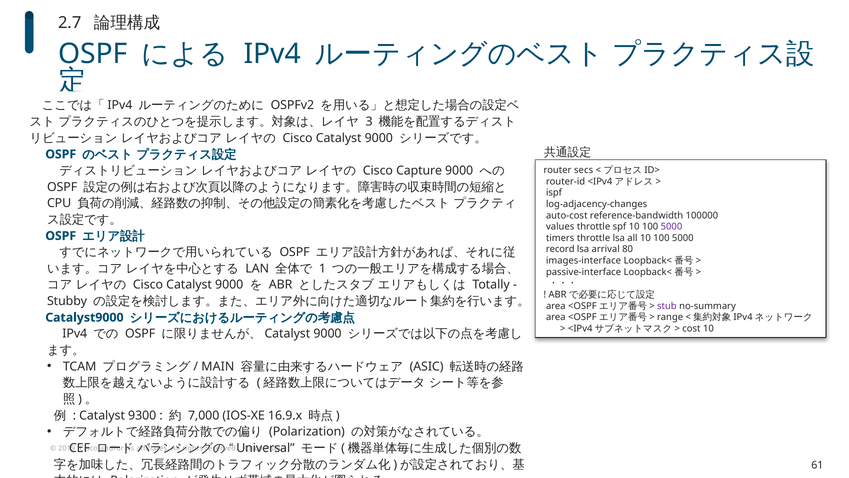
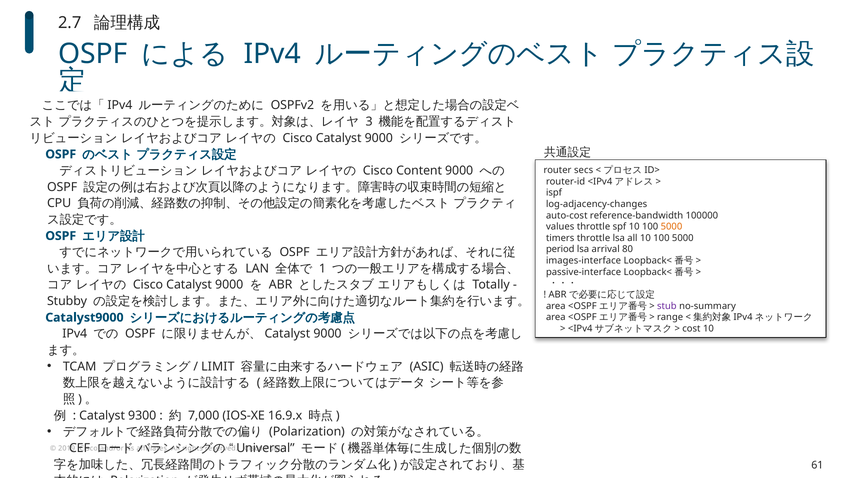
Capture: Capture -> Content
5000 at (671, 227) colour: purple -> orange
record: record -> period
MAIN: MAIN -> LIMIT
